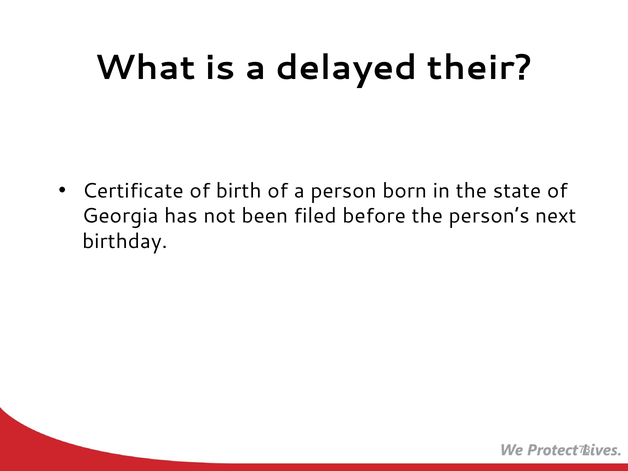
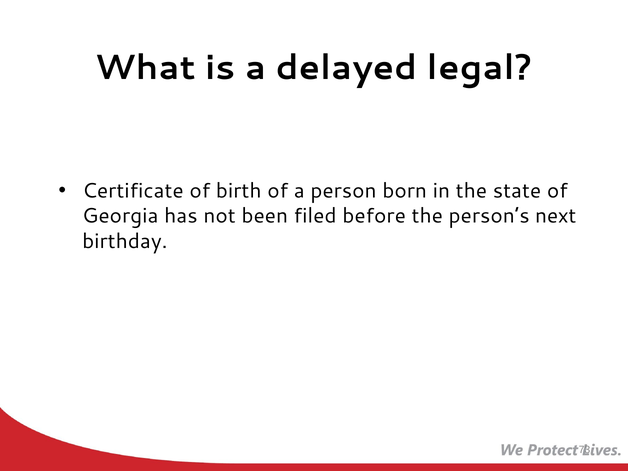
their: their -> legal
